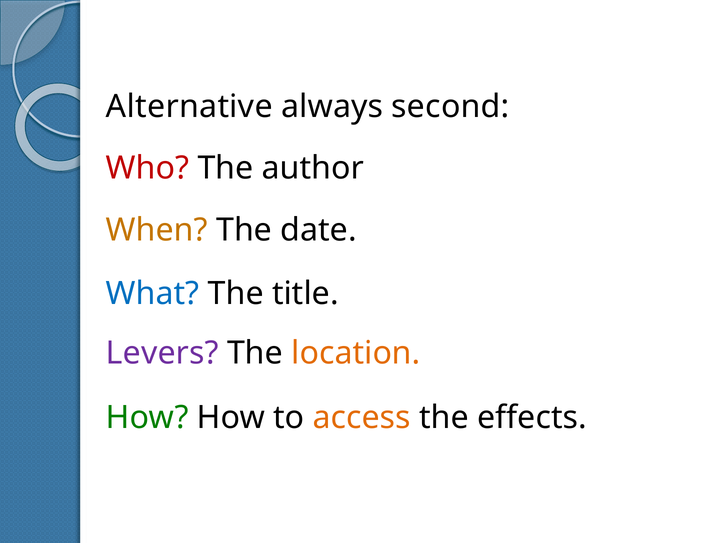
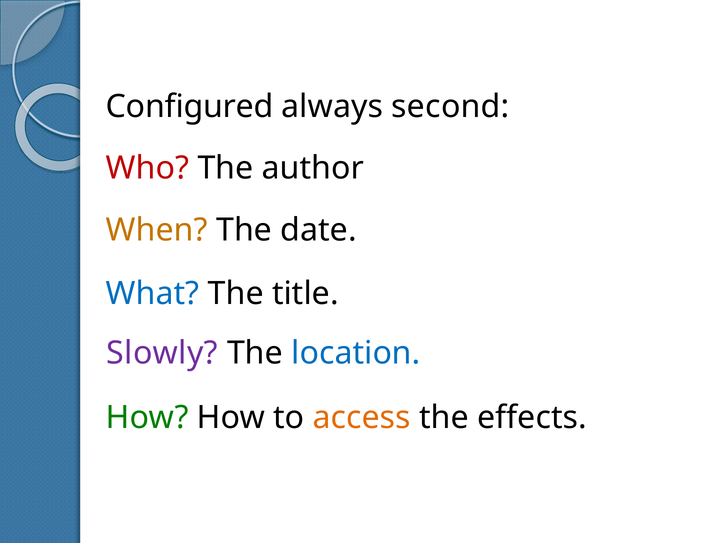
Alternative: Alternative -> Configured
Levers: Levers -> Slowly
location colour: orange -> blue
